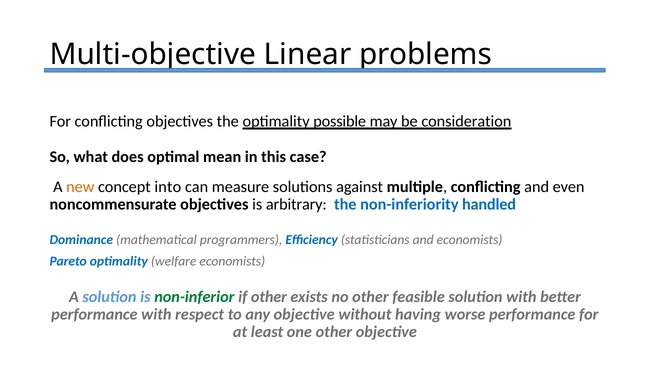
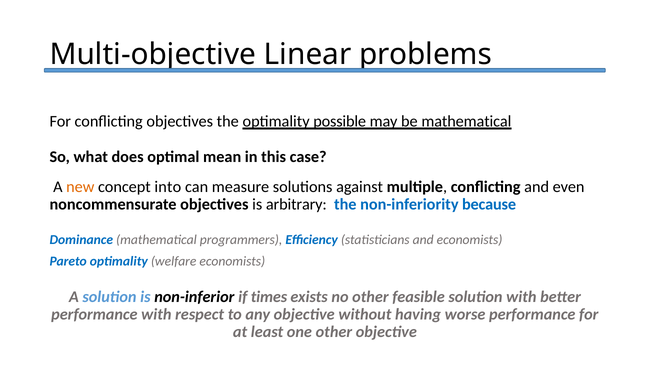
be consideration: consideration -> mathematical
handled: handled -> because
non-inferior colour: green -> black
if other: other -> times
